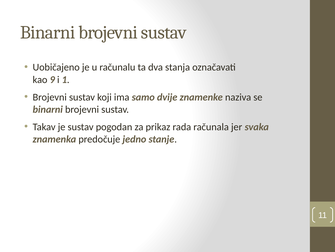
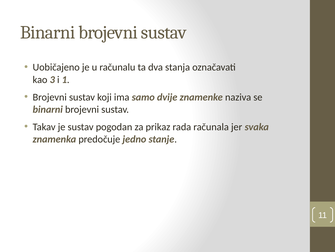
9: 9 -> 3
